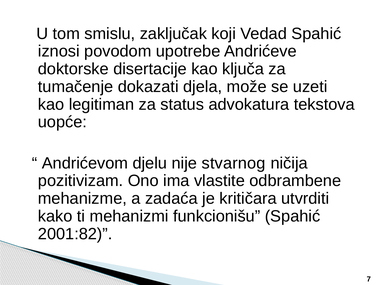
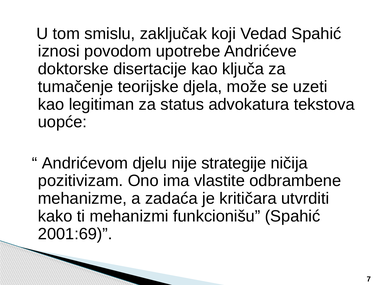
dokazati: dokazati -> teorijske
stvarnog: stvarnog -> strategije
2001:82: 2001:82 -> 2001:69
